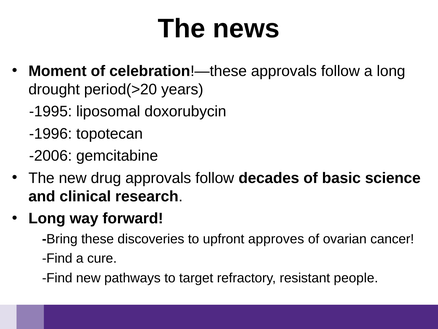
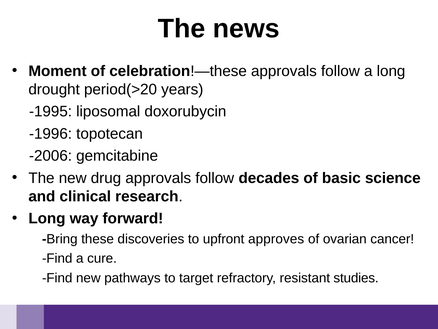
people: people -> studies
